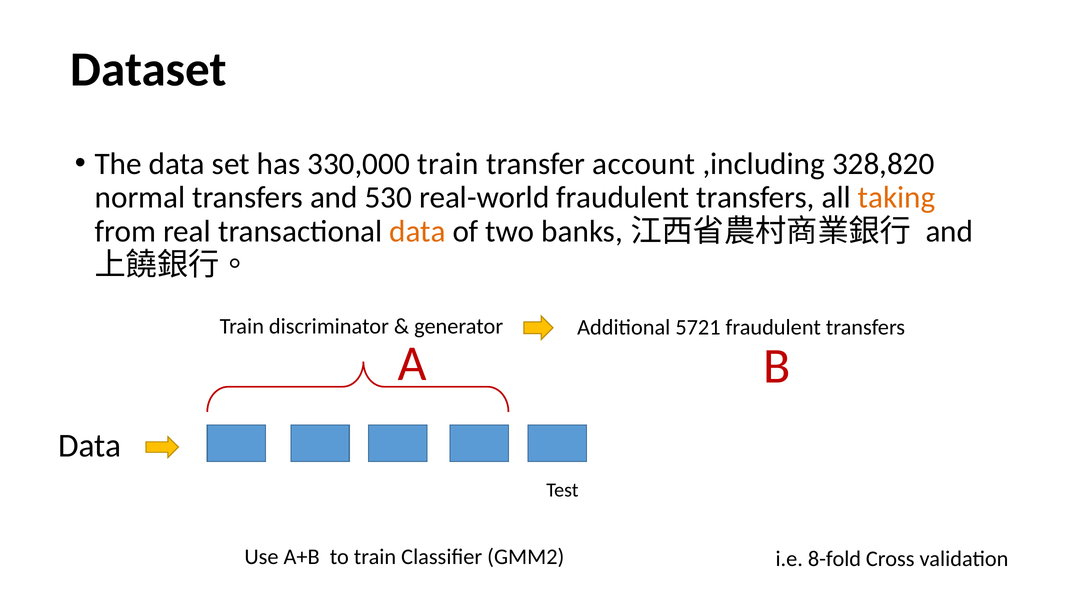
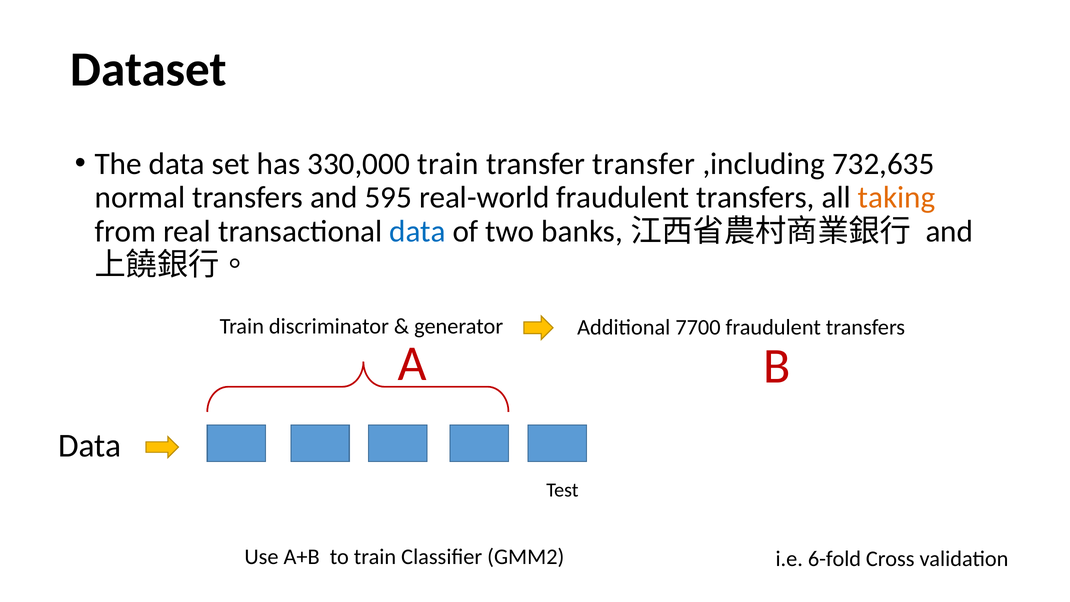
transfer account: account -> transfer
328,820: 328,820 -> 732,635
530: 530 -> 595
data at (418, 231) colour: orange -> blue
5721: 5721 -> 7700
8-fold: 8-fold -> 6-fold
